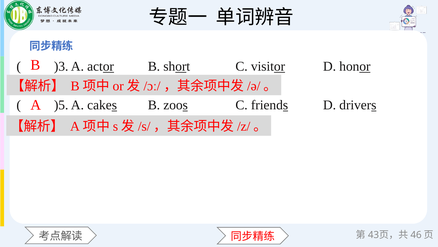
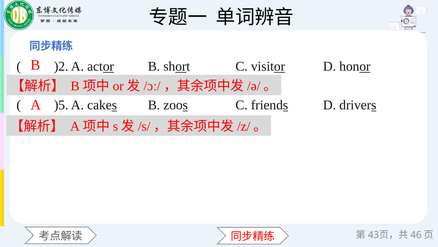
)3: )3 -> )2
